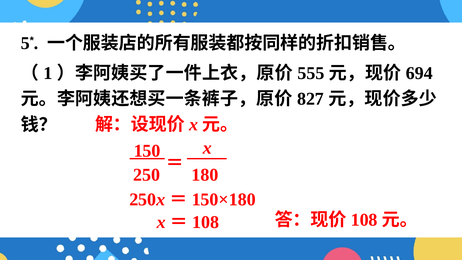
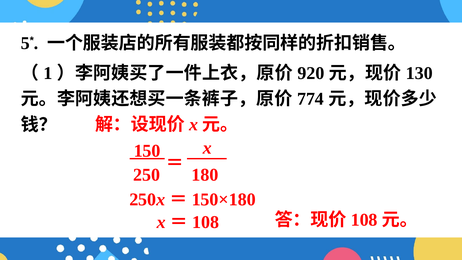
555: 555 -> 920
694: 694 -> 130
827: 827 -> 774
